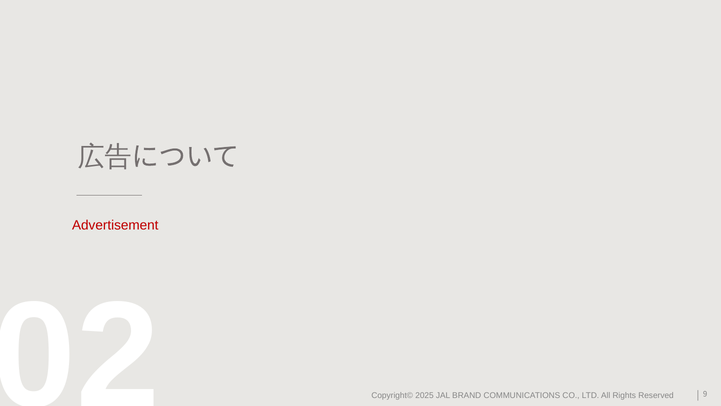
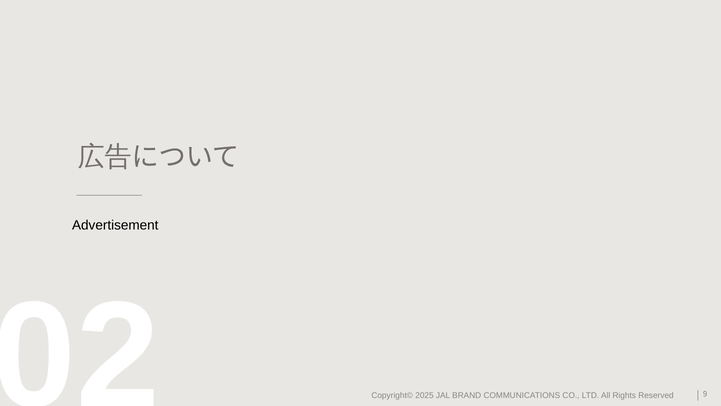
Advertisement colour: red -> black
